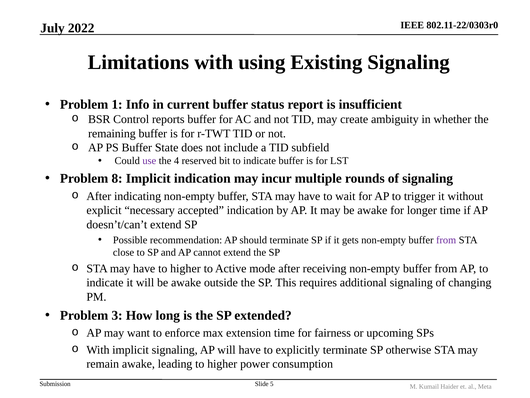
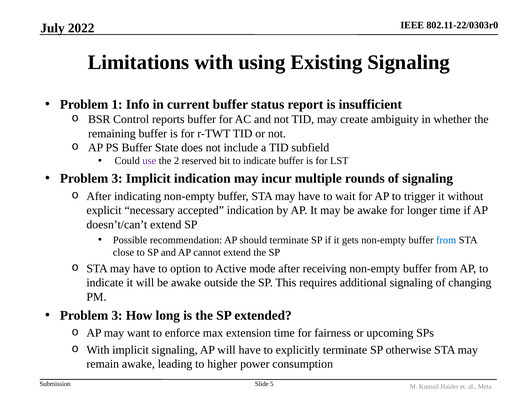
4: 4 -> 2
8 at (117, 178): 8 -> 3
from at (446, 240) colour: purple -> blue
have to higher: higher -> option
